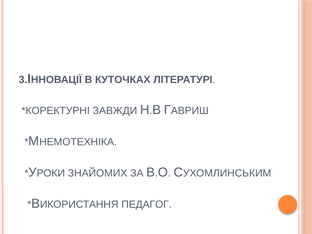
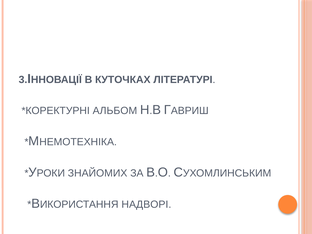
ЗАВЖДИ: ЗАВЖДИ -> АЛЬБОМ
ПЕДАГОГ: ПЕДАГОГ -> НАДВОРІ
